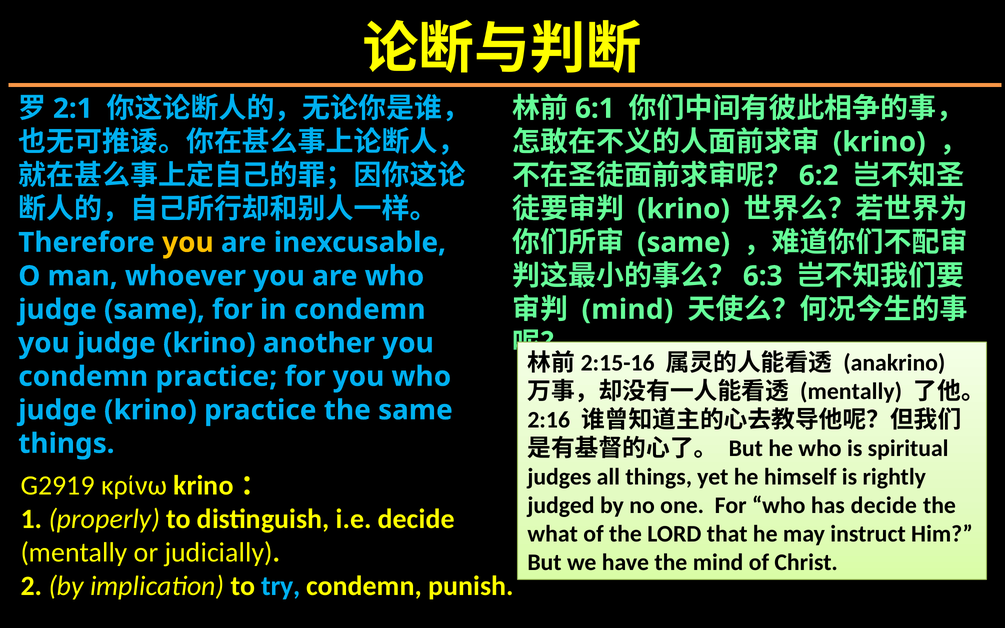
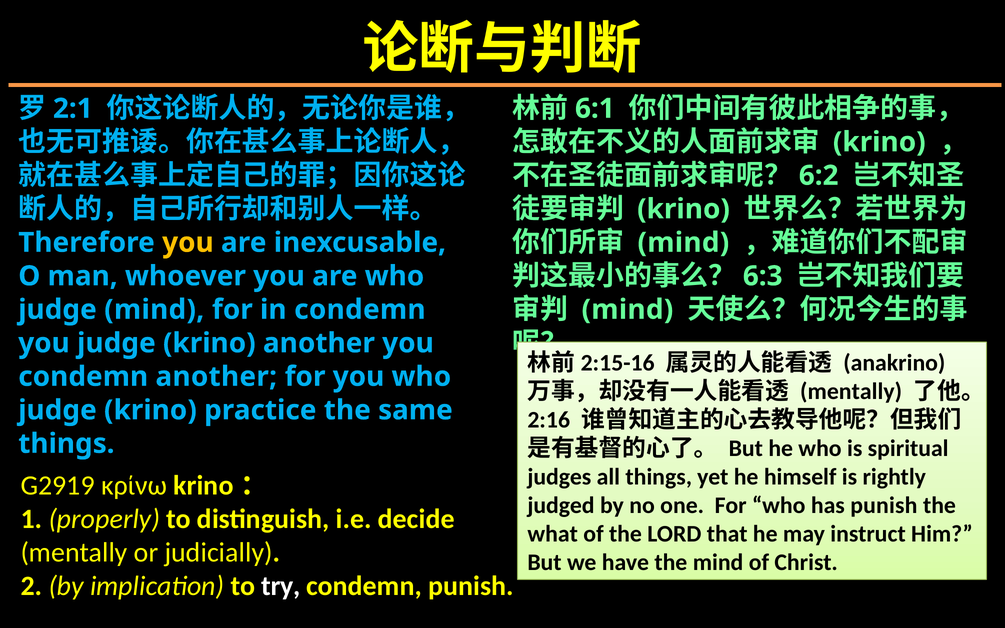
same at (684, 243): same -> mind
judge same: same -> mind
condemn practice: practice -> another
has decide: decide -> punish
try colour: light blue -> white
